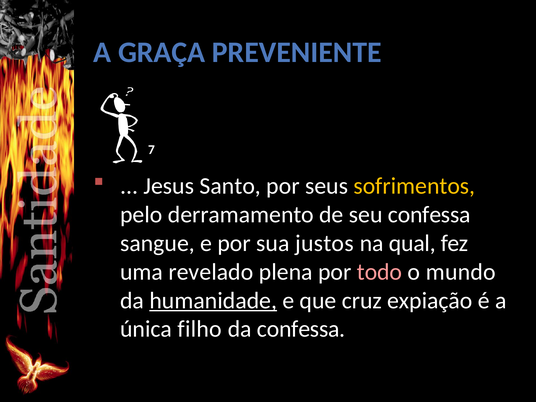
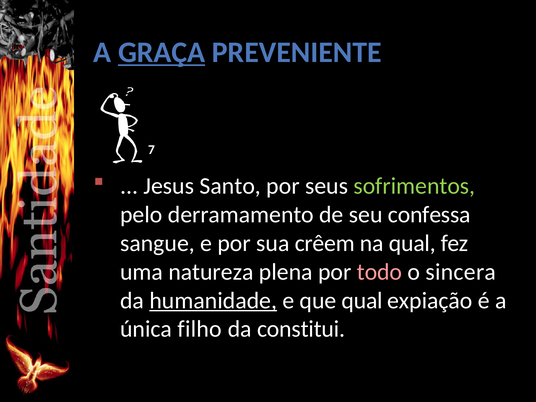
GRAÇA underline: none -> present
sofrimentos colour: yellow -> light green
justos: justos -> crêem
revelado: revelado -> natureza
mundo: mundo -> sincera
que cruz: cruz -> qual
da confessa: confessa -> constitui
